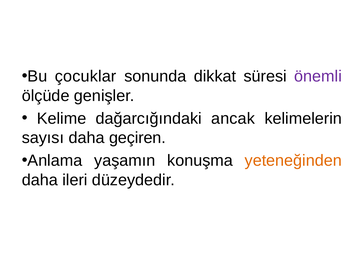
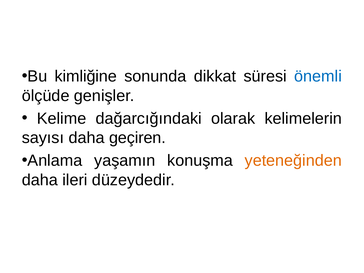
çocuklar: çocuklar -> kimliğine
önemli colour: purple -> blue
ancak: ancak -> olarak
